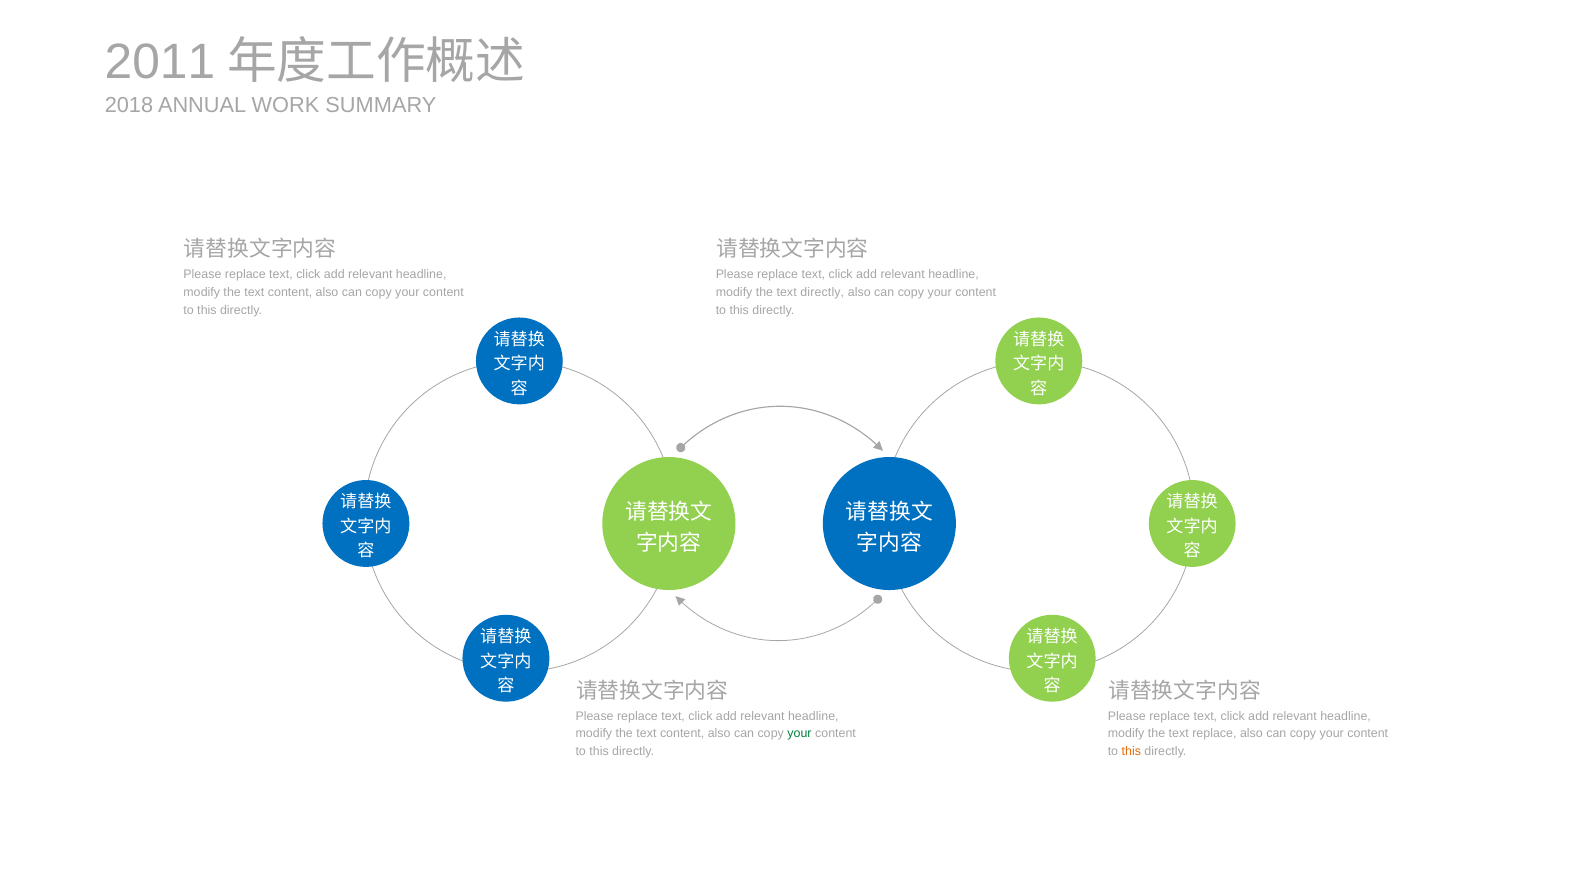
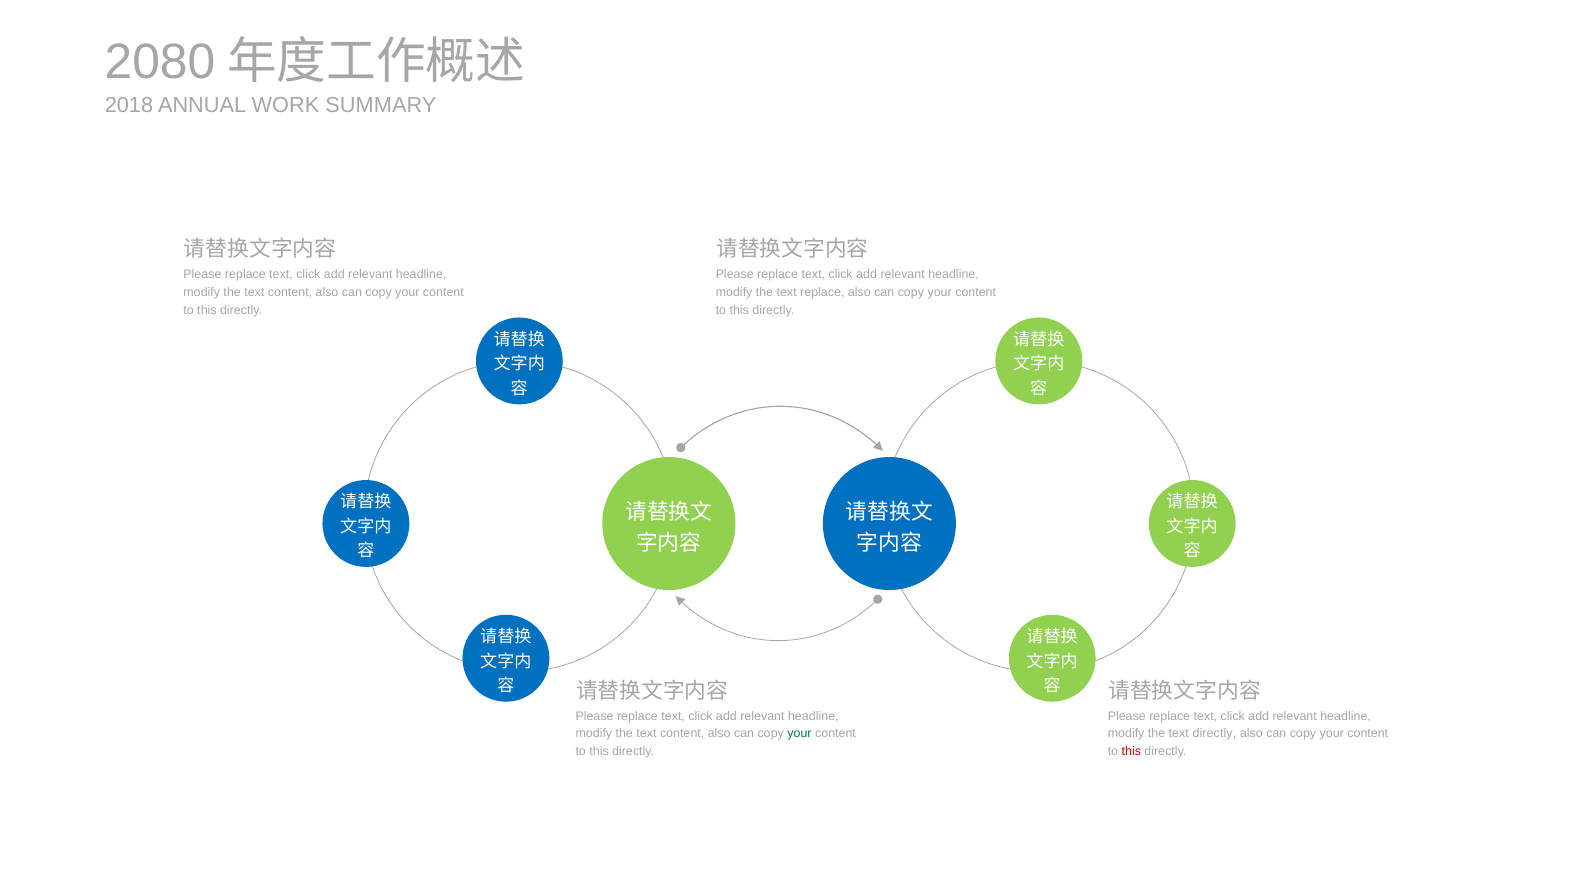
2011: 2011 -> 2080
text directly: directly -> replace
text replace: replace -> directly
this at (1131, 752) colour: orange -> red
